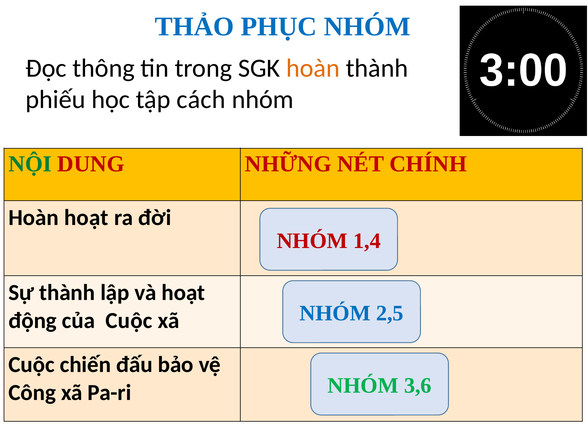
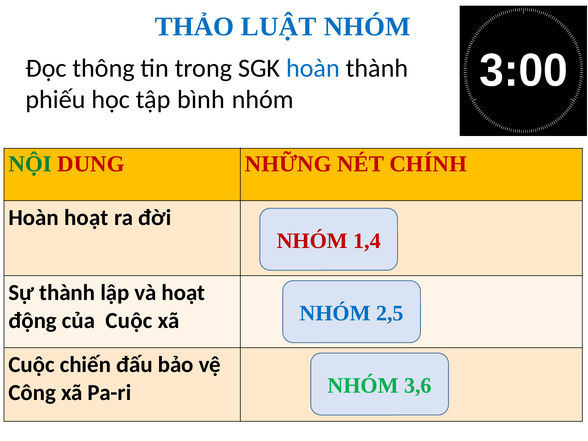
PHỤC: PHỤC -> LUẬT
hoàn at (313, 68) colour: orange -> blue
cách: cách -> bình
